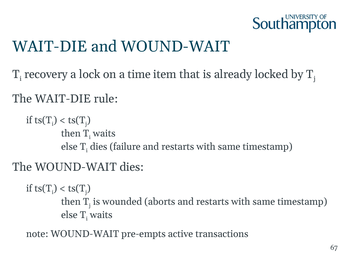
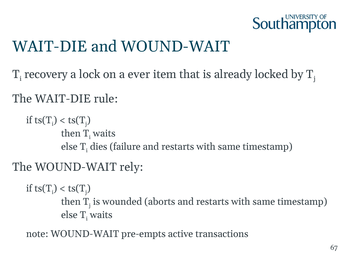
time: time -> ever
WOUND-WAIT dies: dies -> rely
